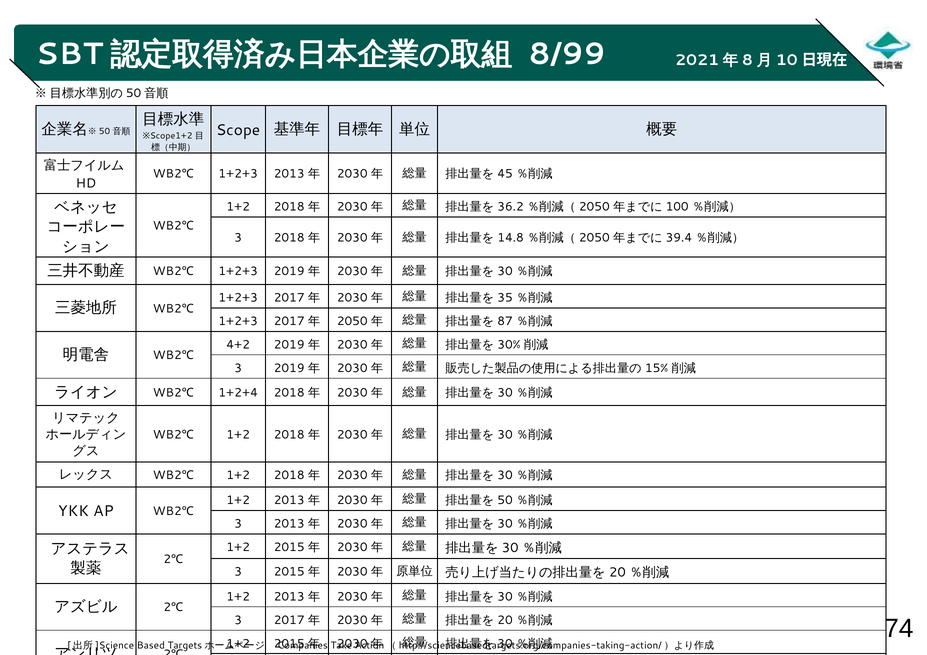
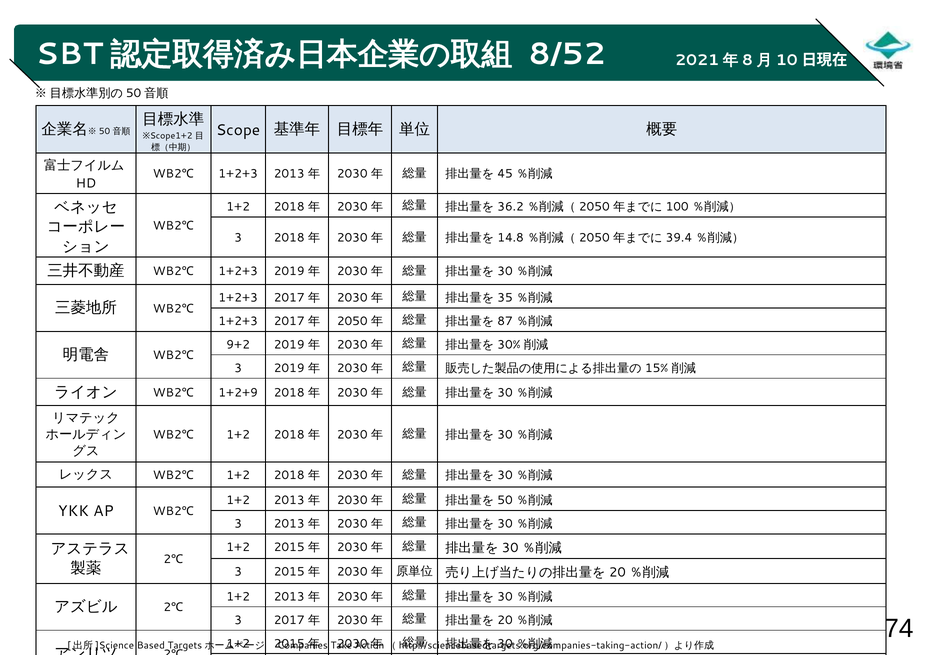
8/99: 8/99 -> 8/52
4+2: 4+2 -> 9+2
1+2+4: 1+2+4 -> 1+2+9
